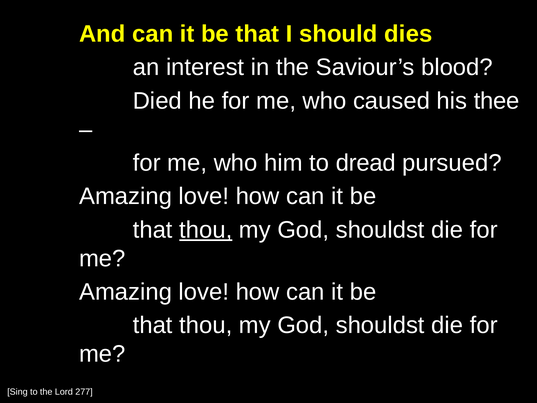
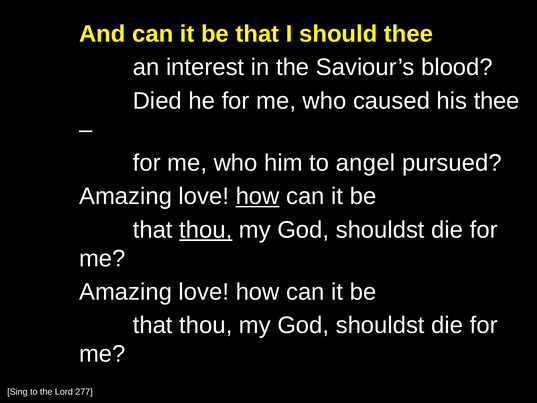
should dies: dies -> thee
dread: dread -> angel
how at (258, 196) underline: none -> present
